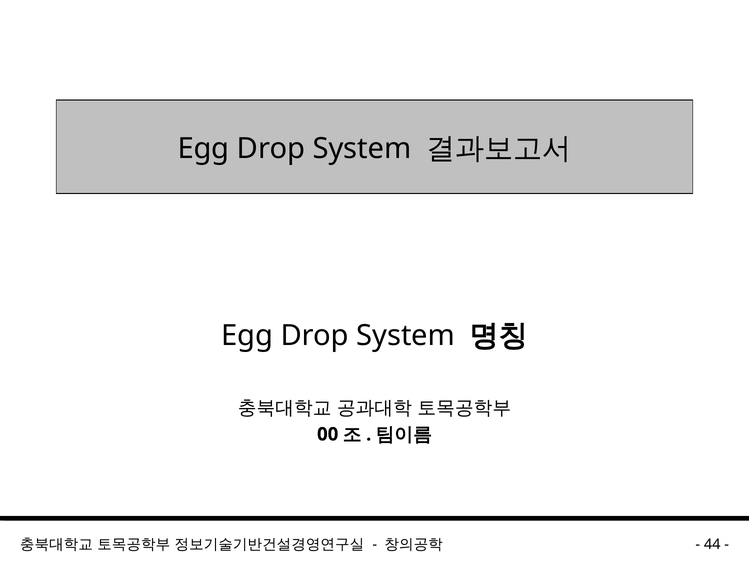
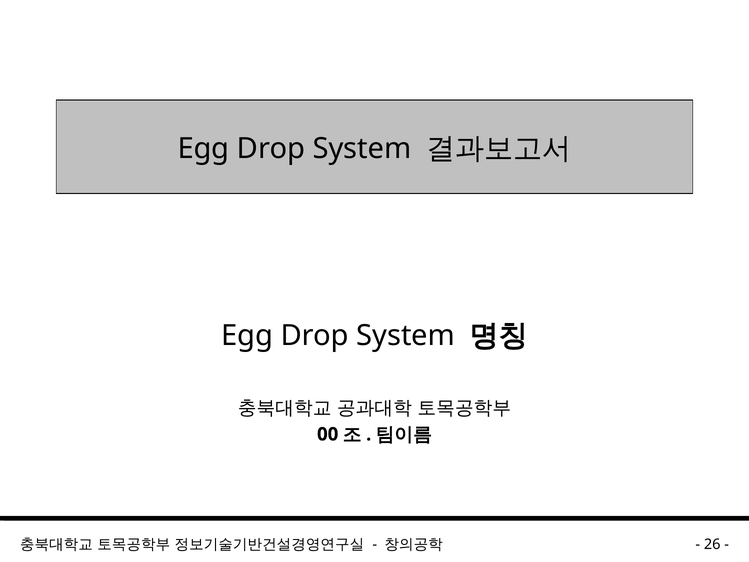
44: 44 -> 26
